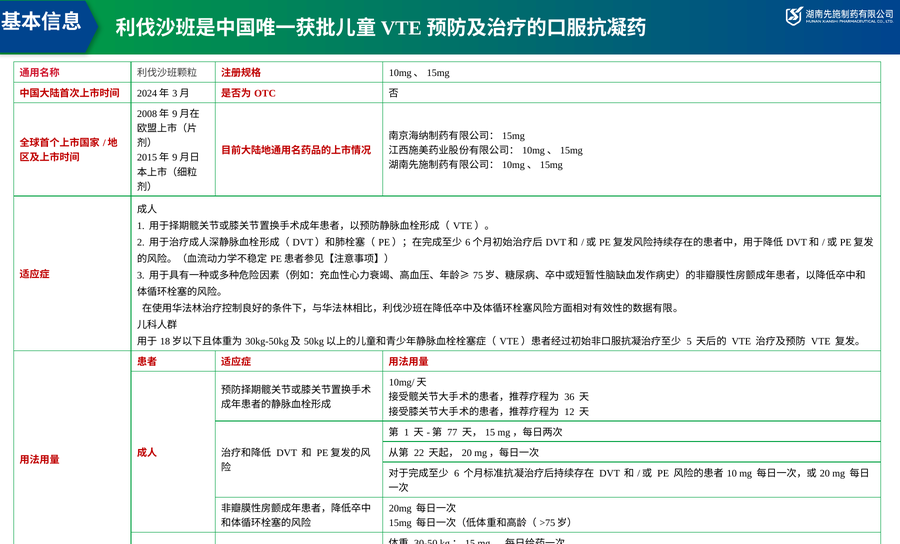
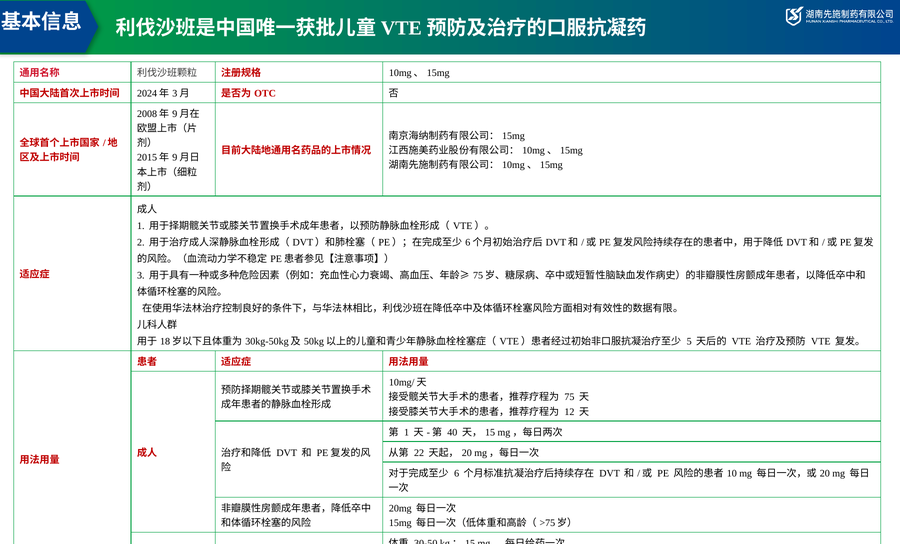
36: 36 -> 75
77: 77 -> 40
